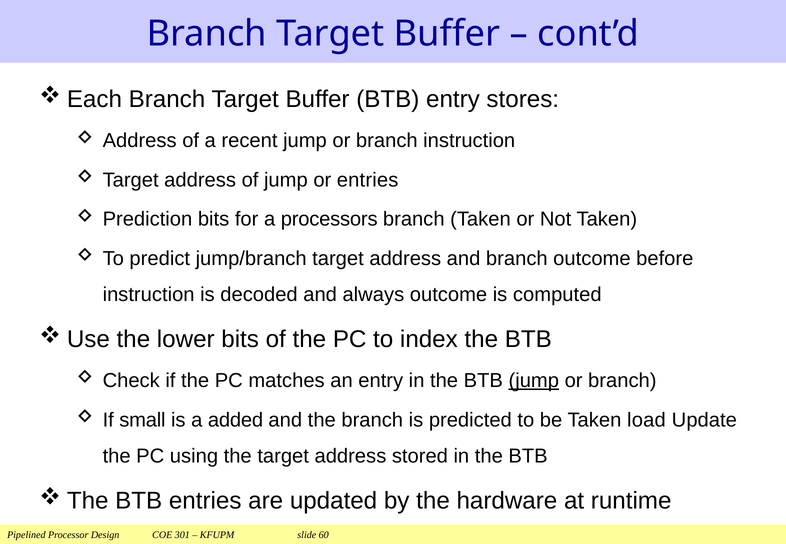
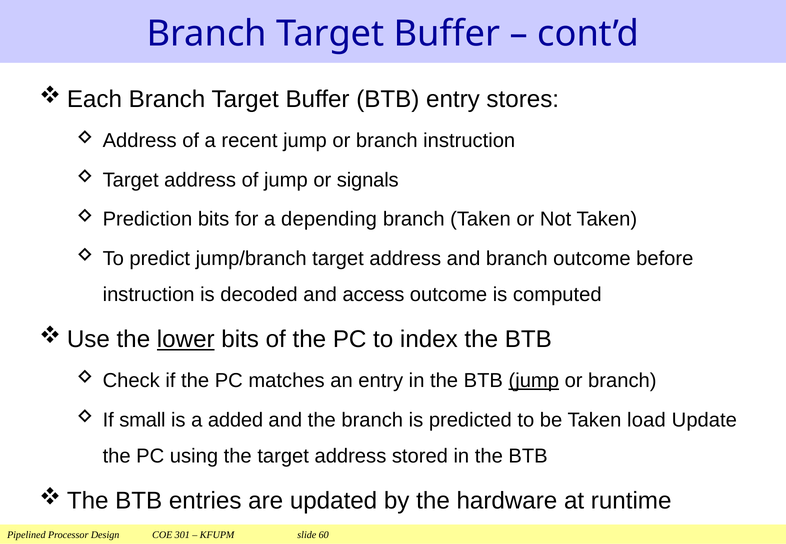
or entries: entries -> signals
processors: processors -> depending
always: always -> access
lower underline: none -> present
